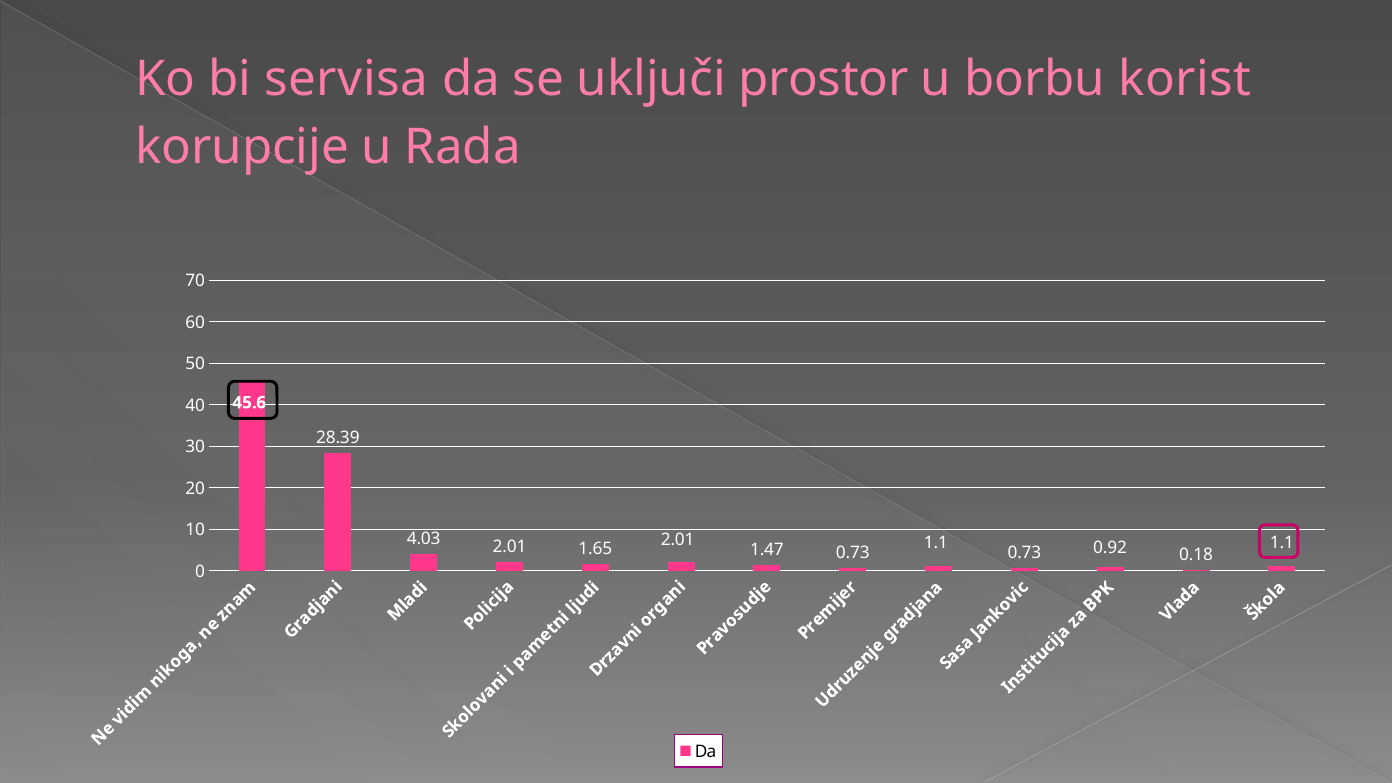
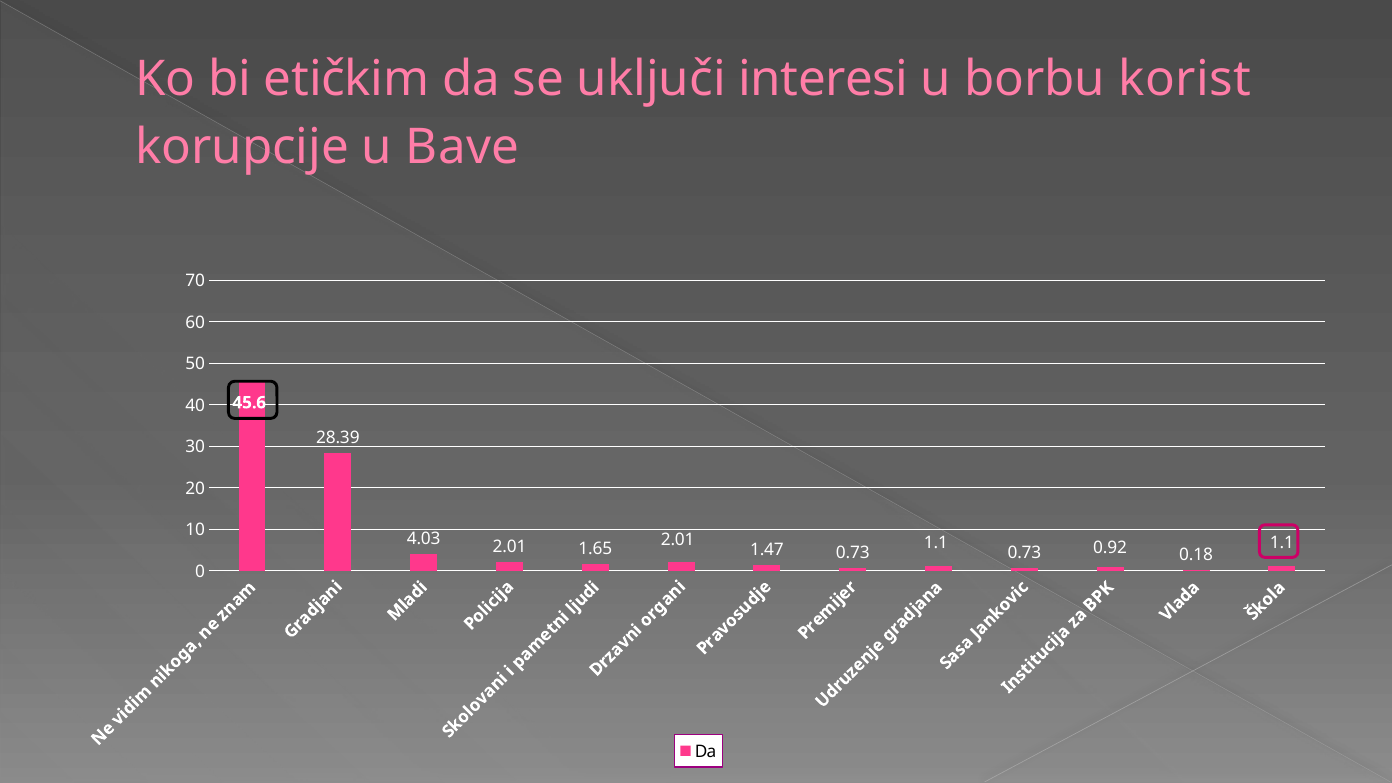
servisa: servisa -> etičkim
prostor: prostor -> interesi
Rada: Rada -> Bave
